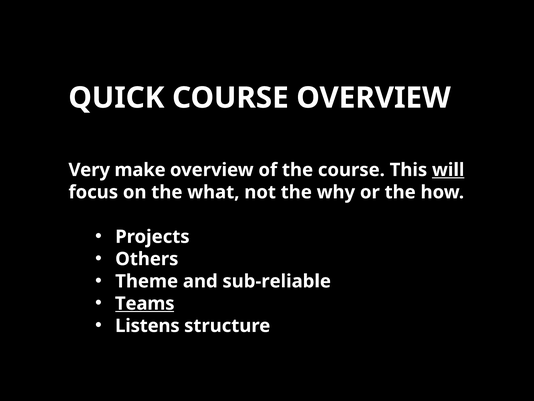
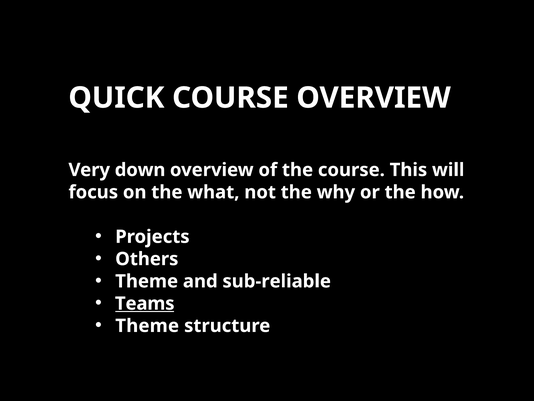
make: make -> down
will underline: present -> none
Listens at (147, 325): Listens -> Theme
